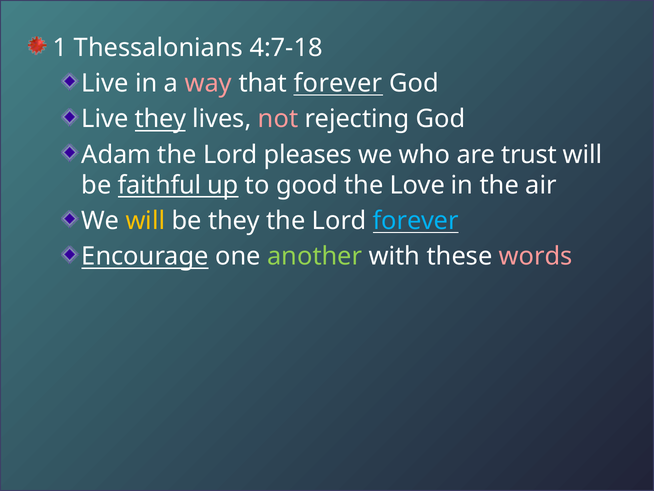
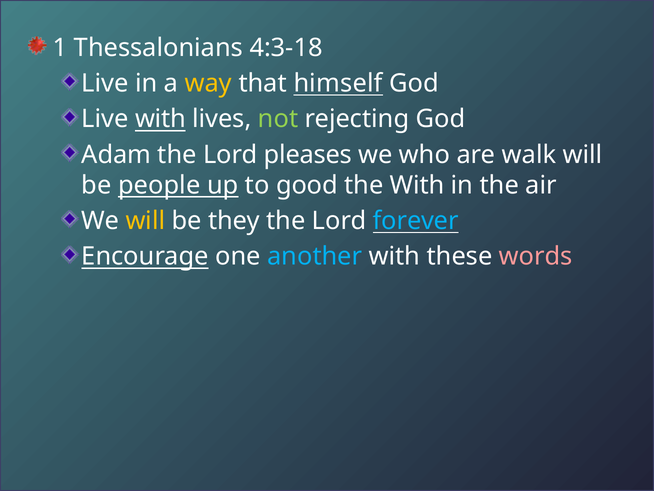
4:7-18: 4:7-18 -> 4:3-18
way colour: pink -> yellow
that forever: forever -> himself
Live they: they -> with
not colour: pink -> light green
trust: trust -> walk
faithful: faithful -> people
the Love: Love -> With
another colour: light green -> light blue
